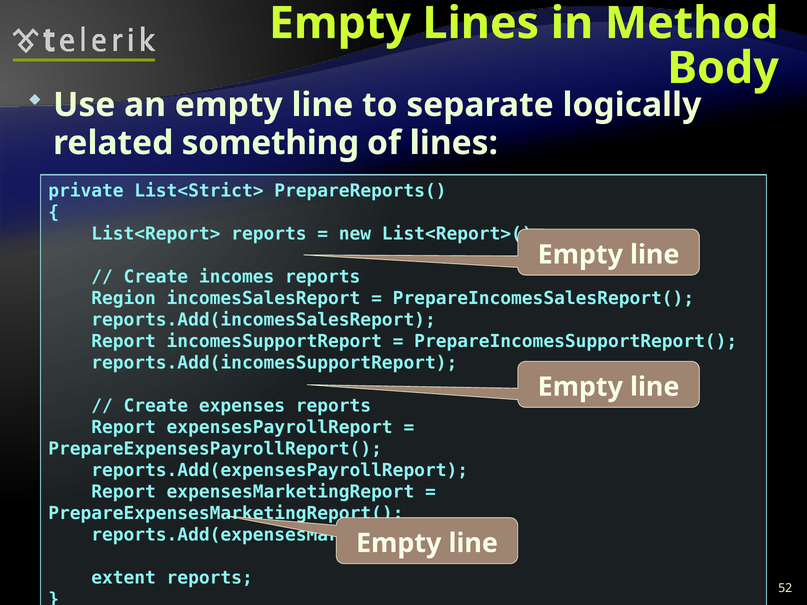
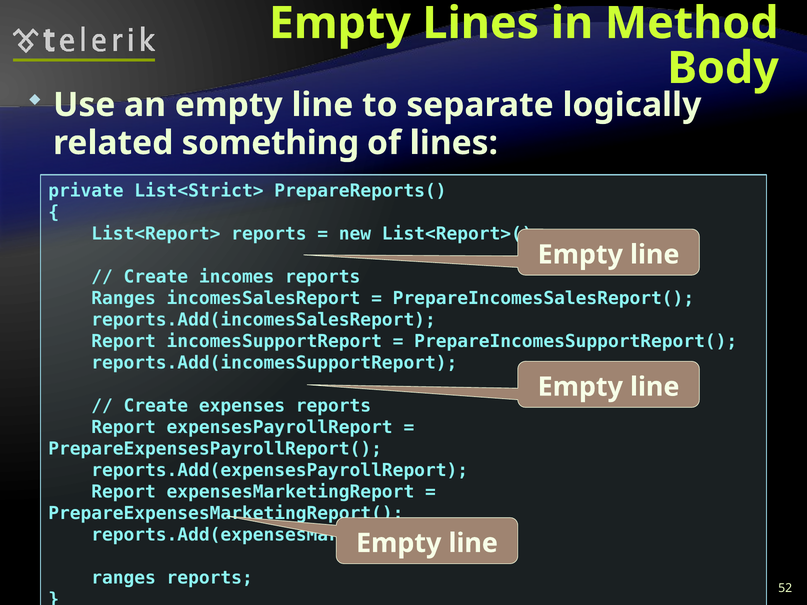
Region at (124, 298): Region -> Ranges
extent at (124, 578): extent -> ranges
